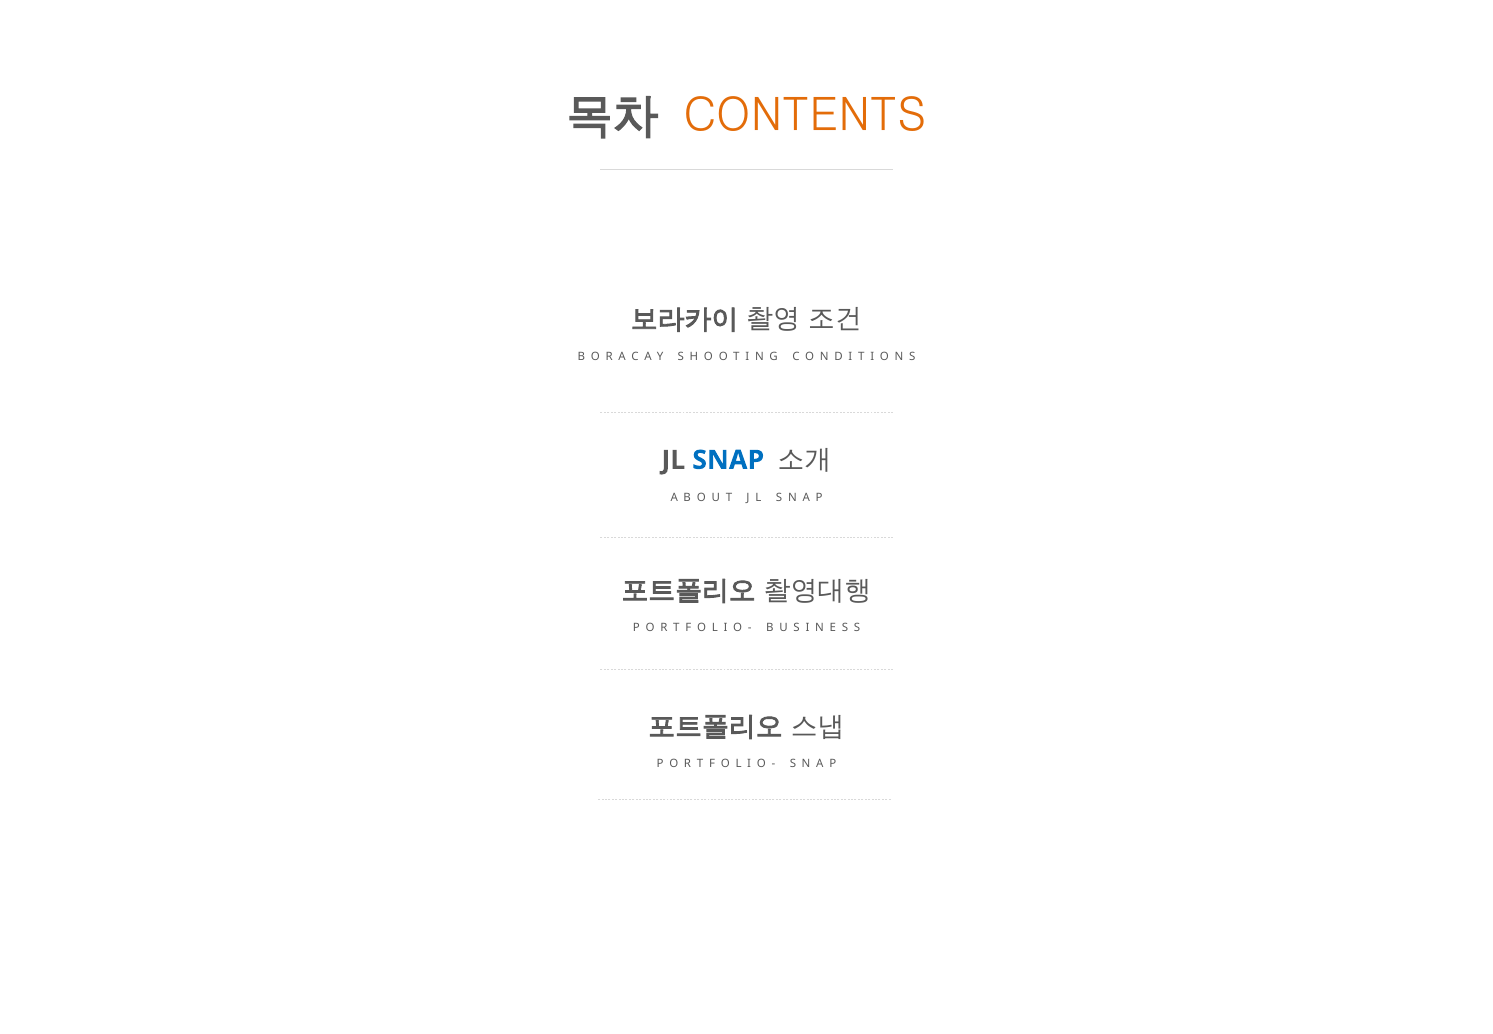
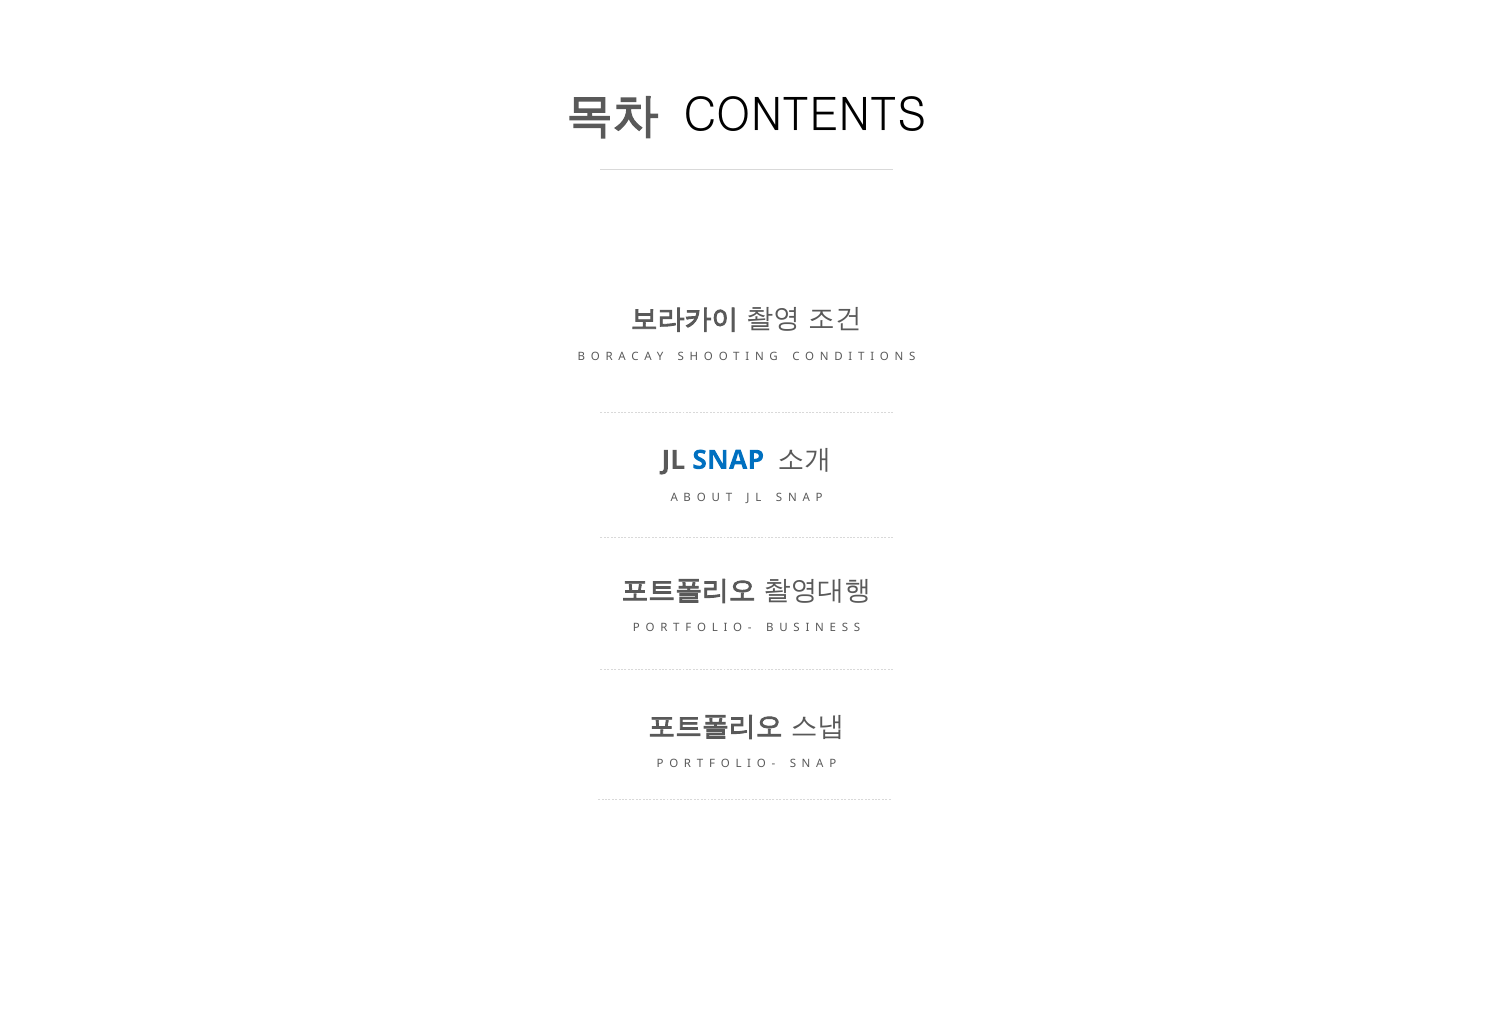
CONTENTS colour: orange -> black
